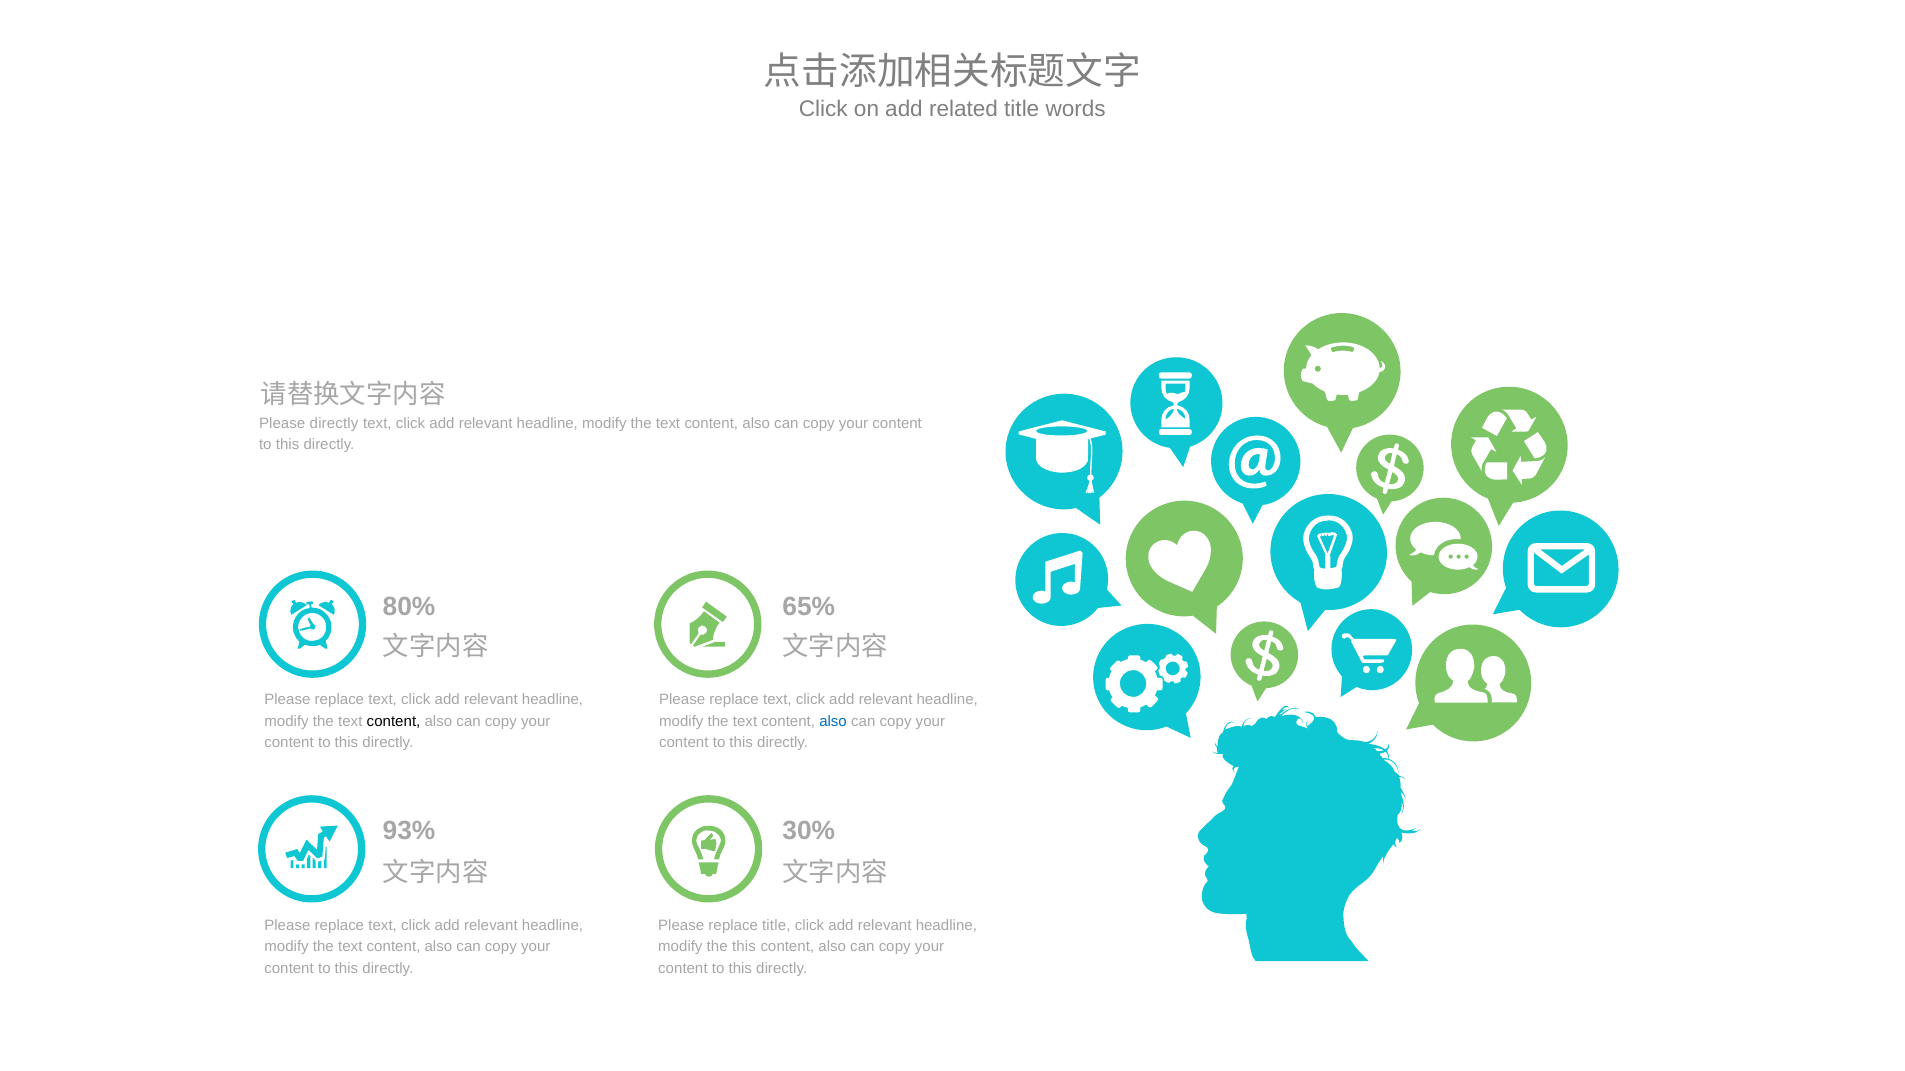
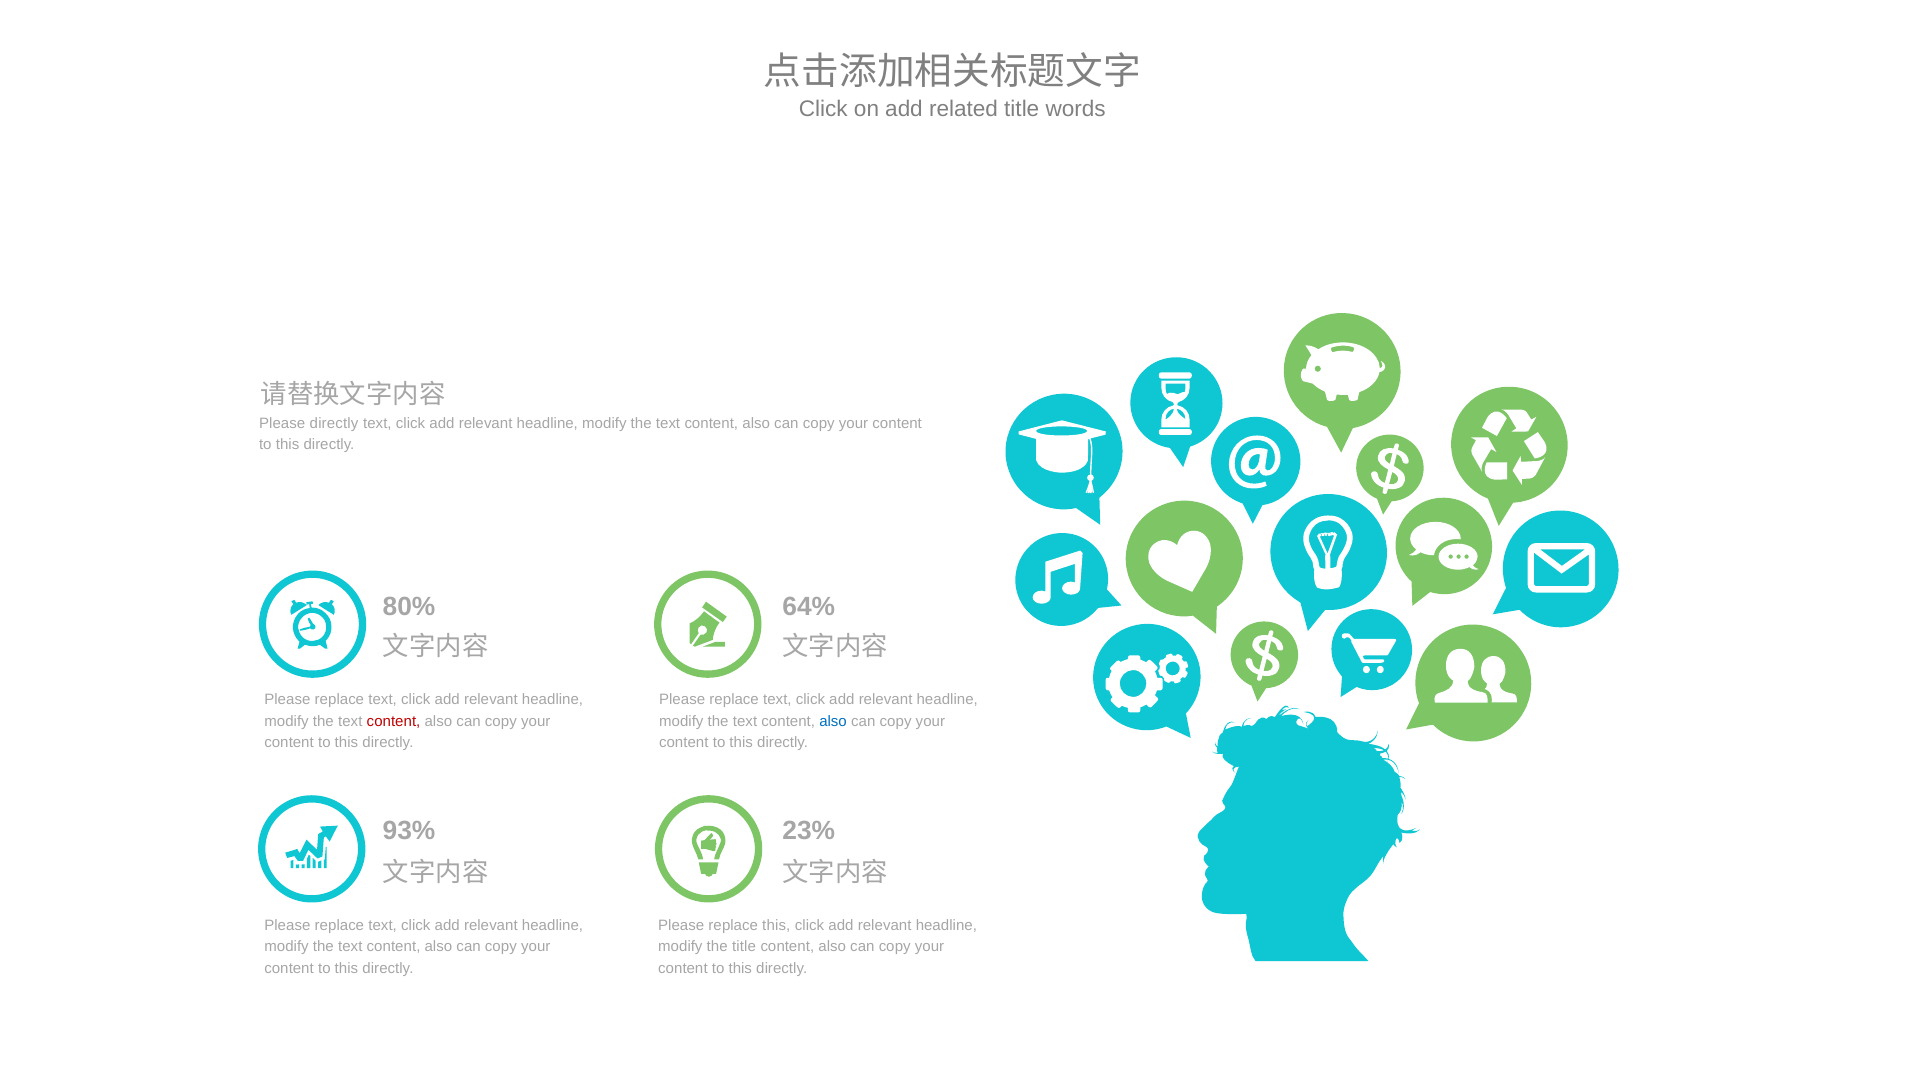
65%: 65% -> 64%
content at (394, 722) colour: black -> red
30%: 30% -> 23%
replace title: title -> this
the this: this -> title
